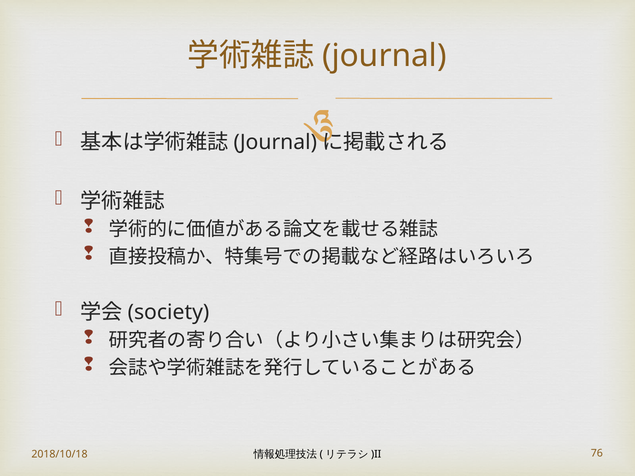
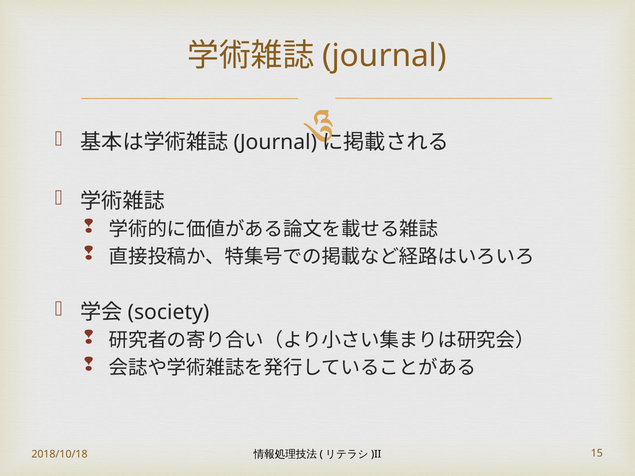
76: 76 -> 15
